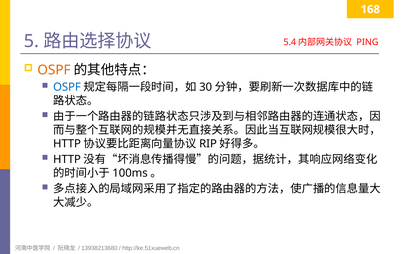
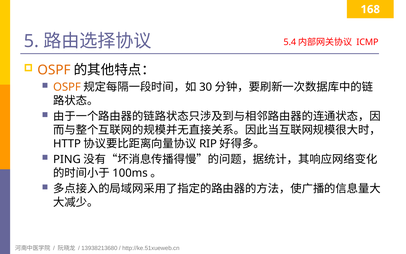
PING: PING -> ICMP
OSPF at (67, 87) colour: blue -> orange
HTTP at (67, 159): HTTP -> PING
